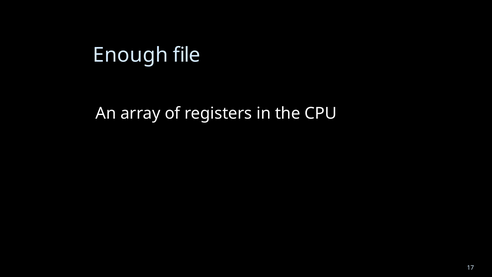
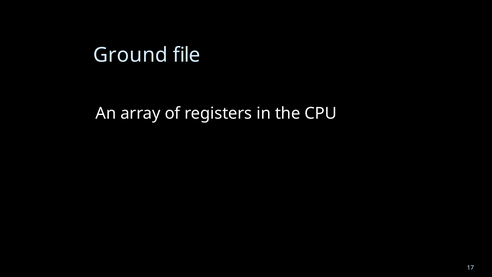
Enough: Enough -> Ground
